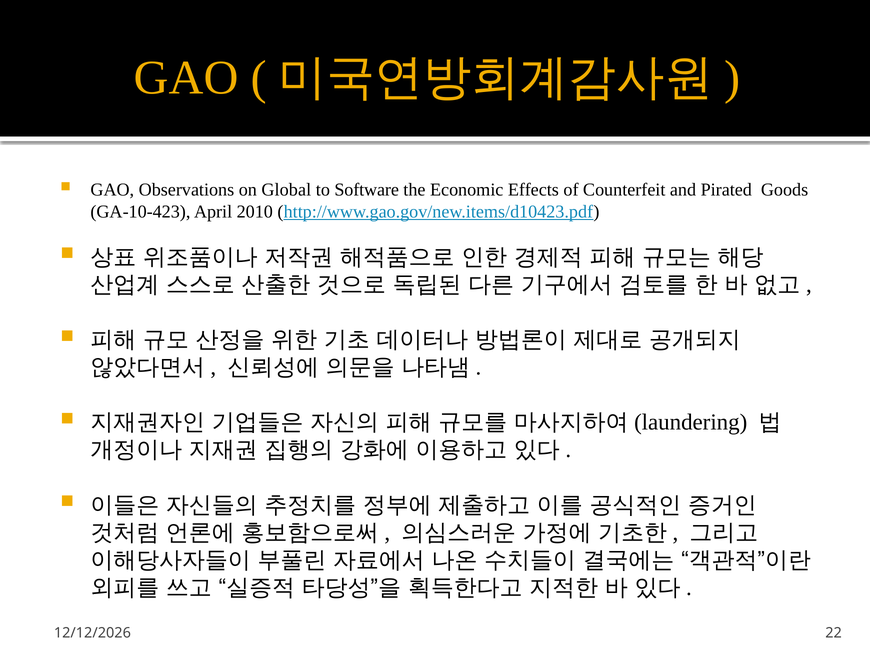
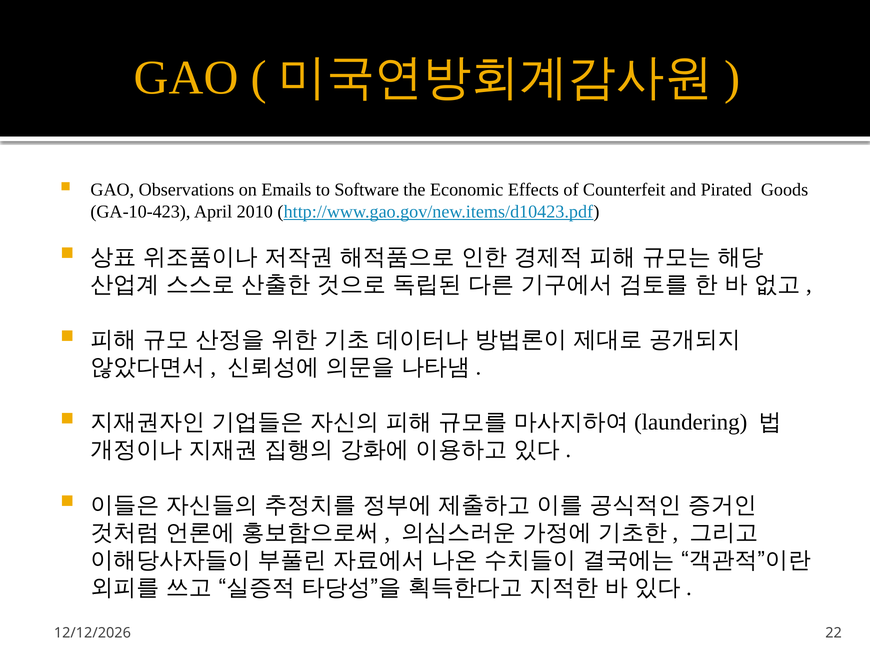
Global: Global -> Emails
